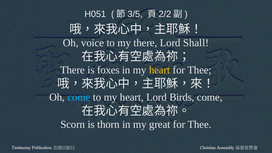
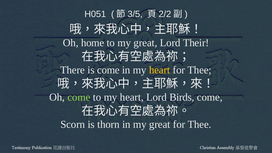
voice: voice -> home
to my there: there -> great
Shall: Shall -> Their
is foxes: foxes -> come
come at (79, 97) colour: light blue -> light green
